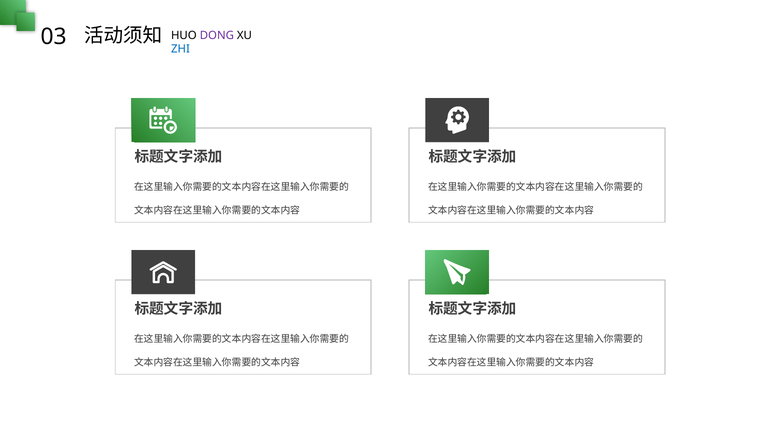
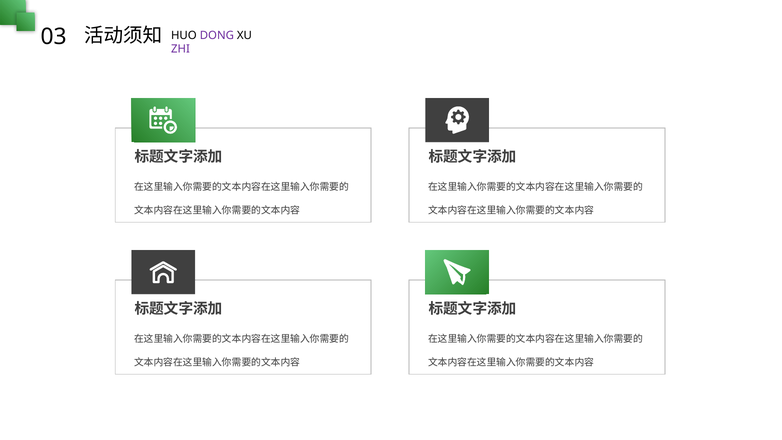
ZHI colour: blue -> purple
